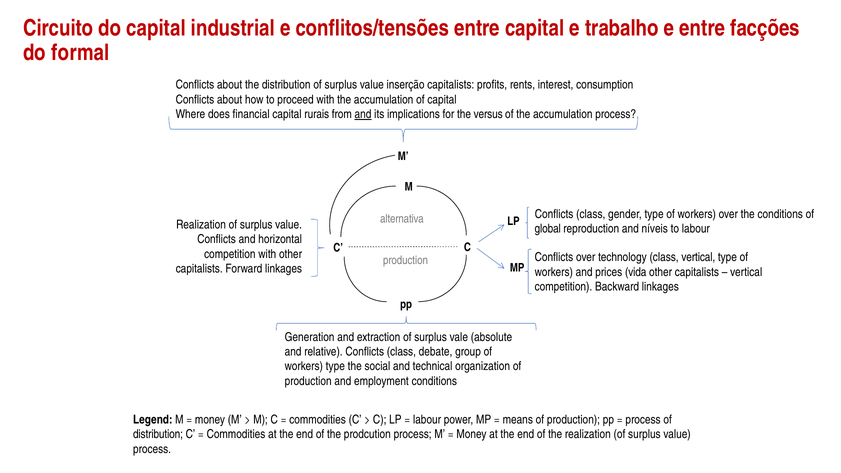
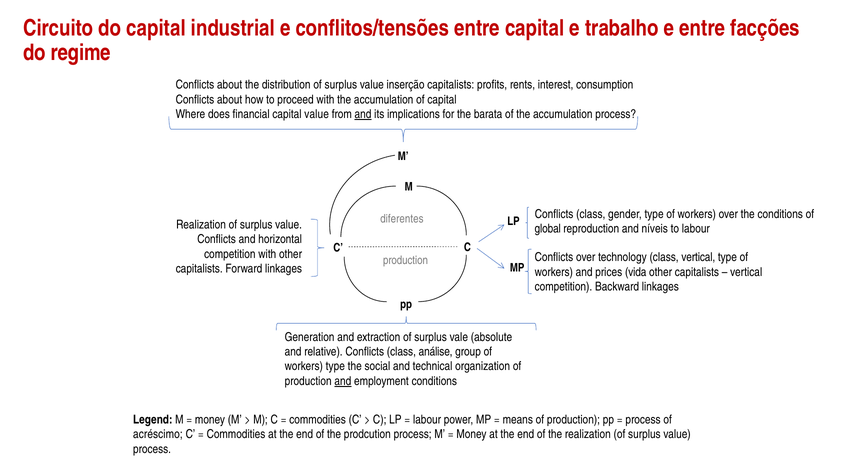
formal: formal -> regime
capital rurais: rurais -> value
versus: versus -> barata
alternativa: alternativa -> diferentes
debate: debate -> análise
and at (343, 381) underline: none -> present
distribution at (158, 434): distribution -> acréscimo
